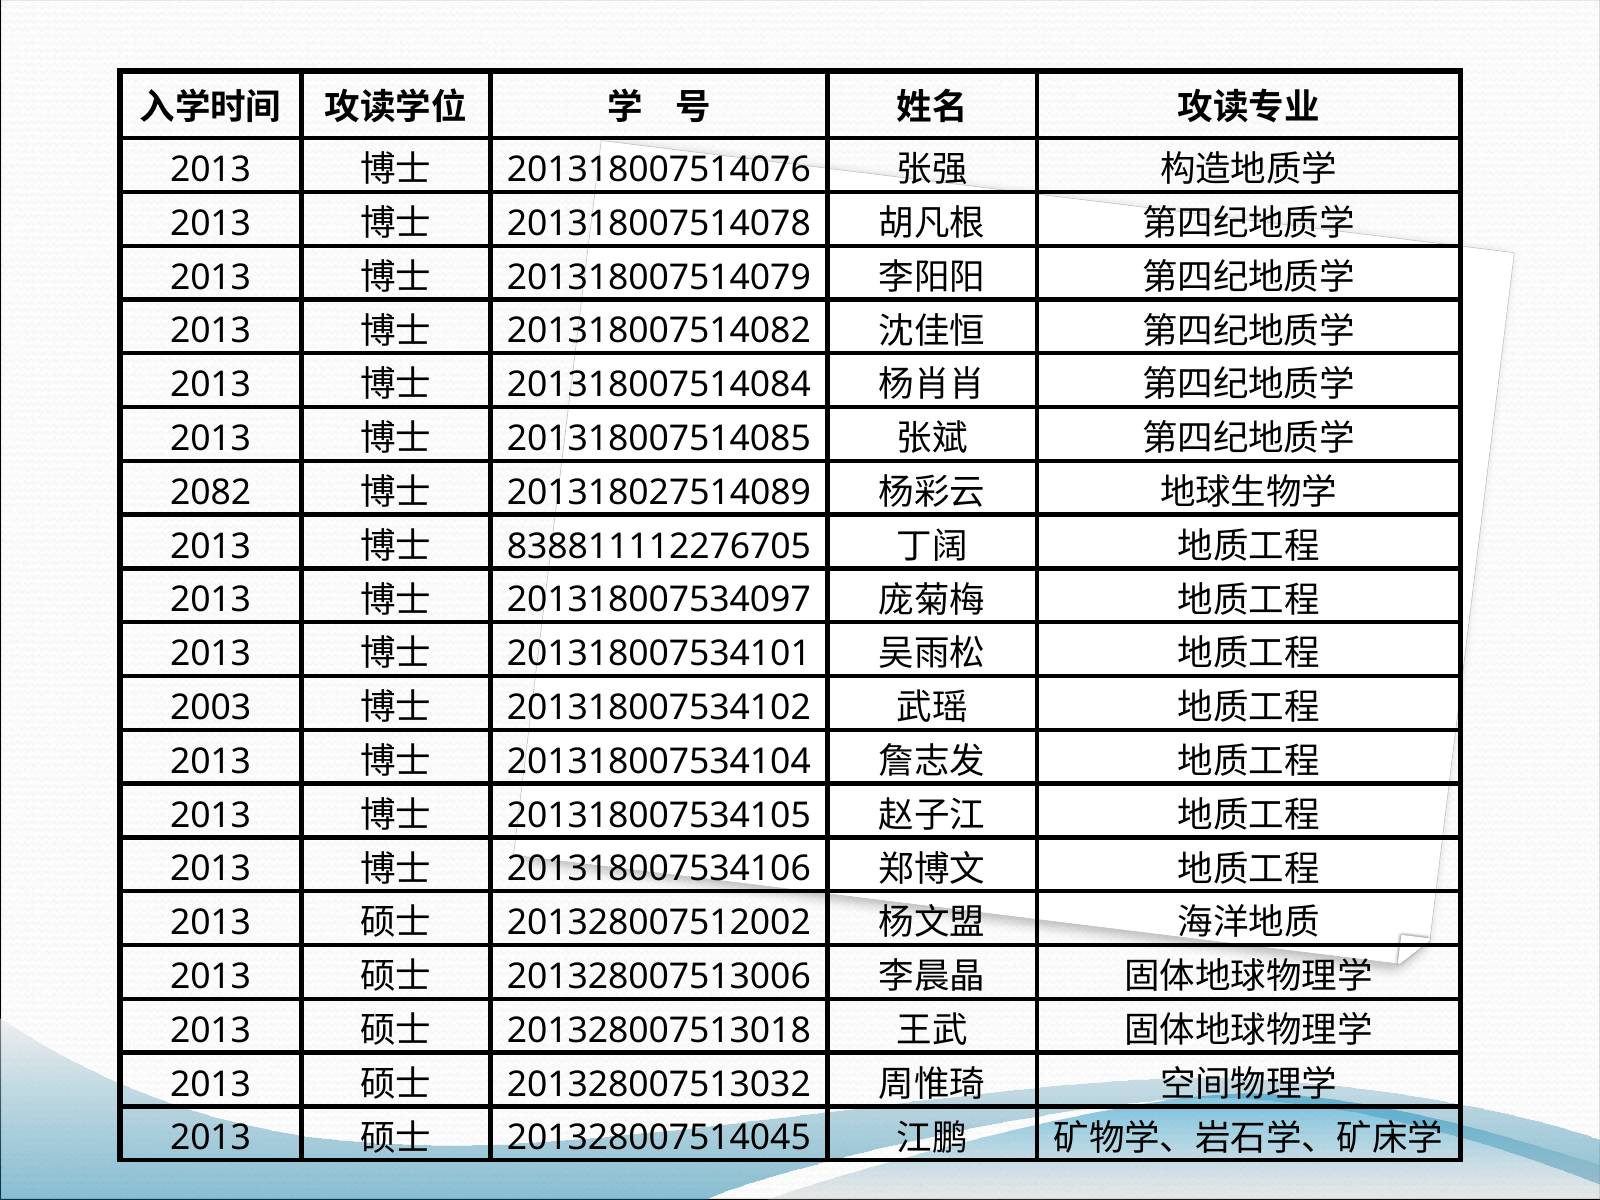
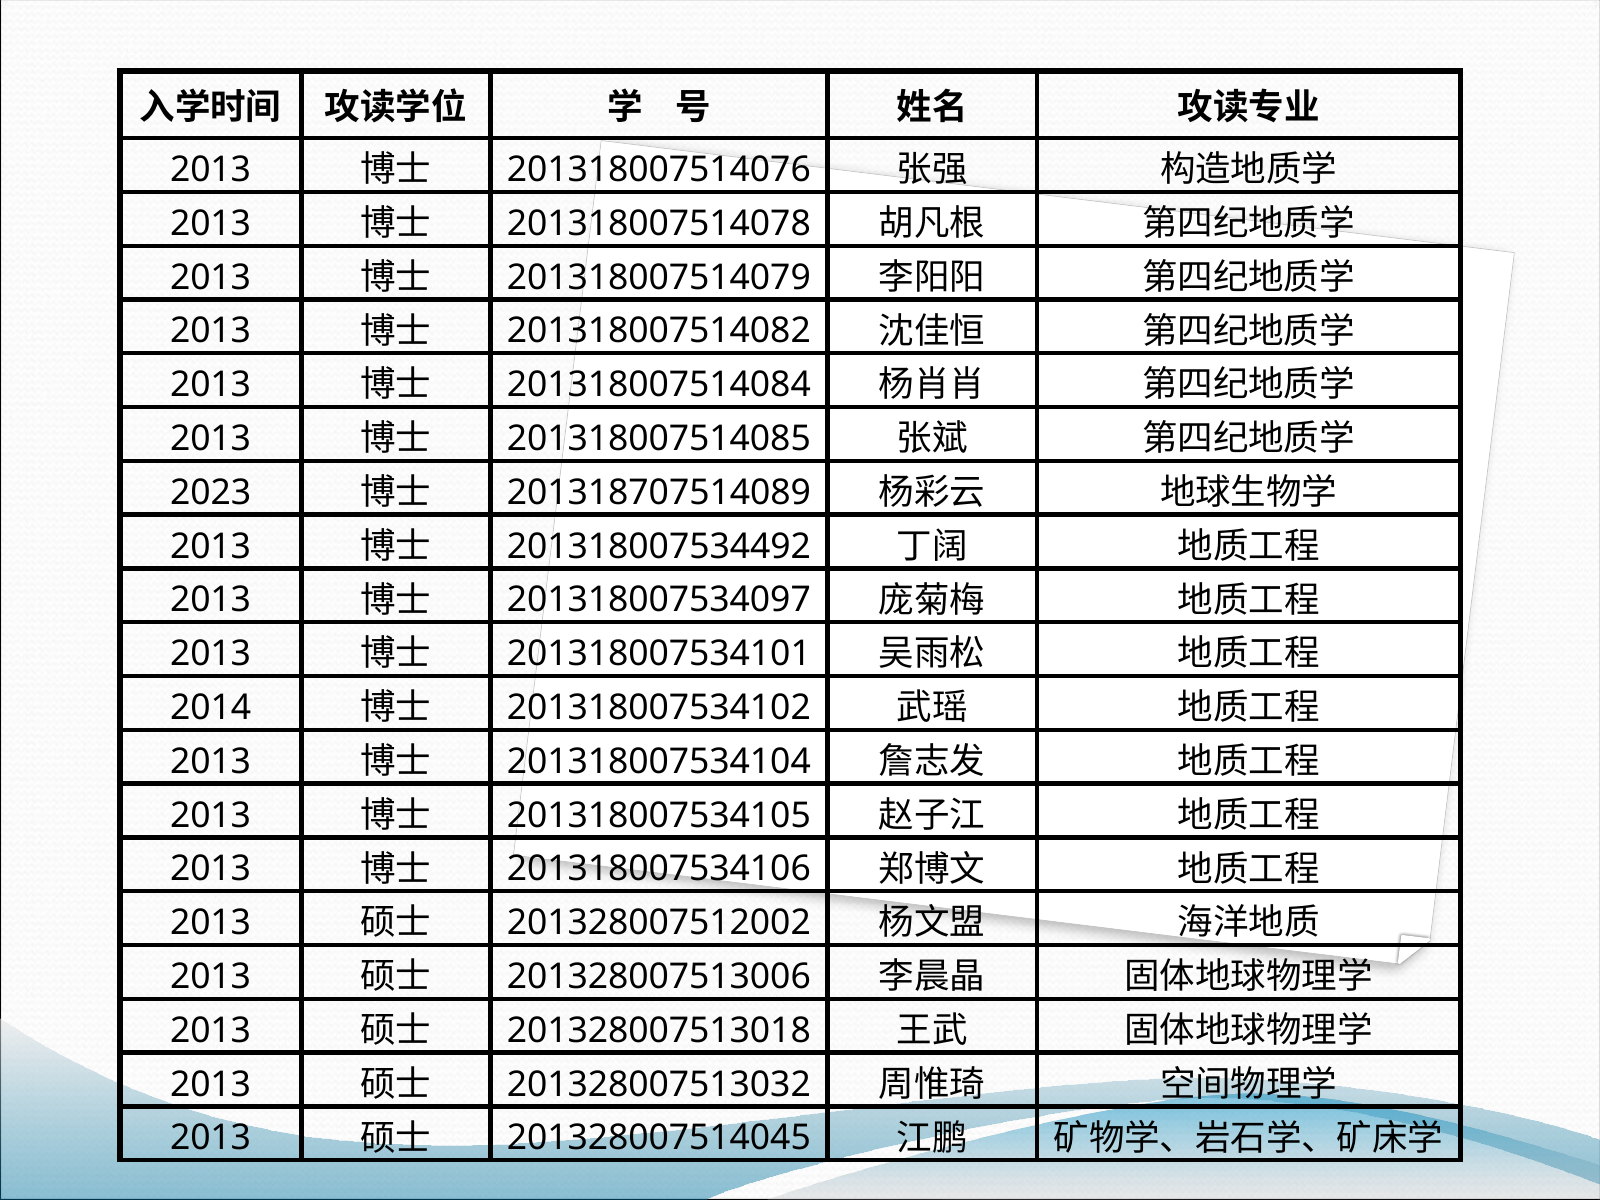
2082: 2082 -> 2023
201318027514089: 201318027514089 -> 201318707514089
838811112276705: 838811112276705 -> 201318007534492
2003: 2003 -> 2014
